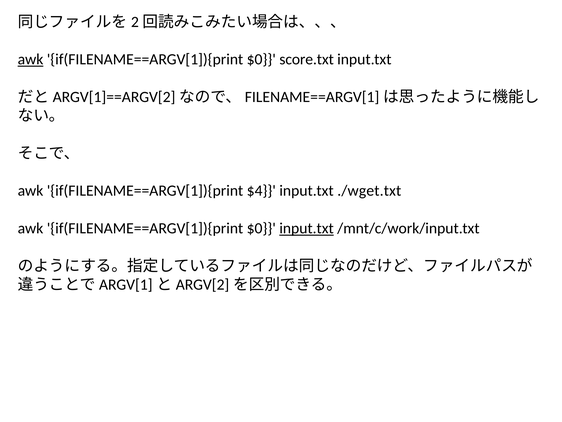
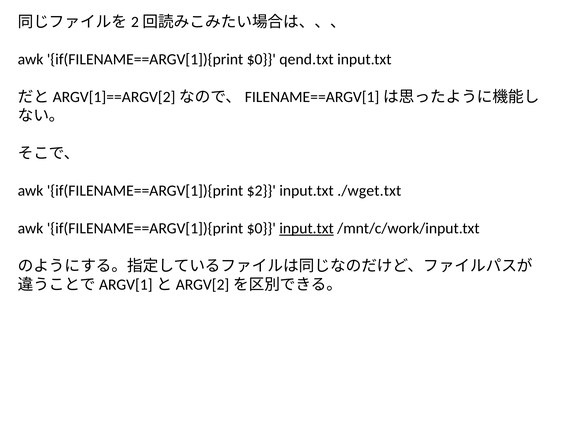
awk at (31, 59) underline: present -> none
score.txt: score.txt -> qend.txt
$4: $4 -> $2
